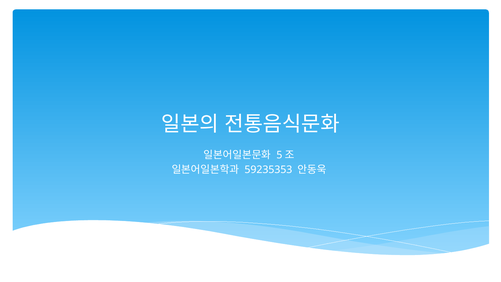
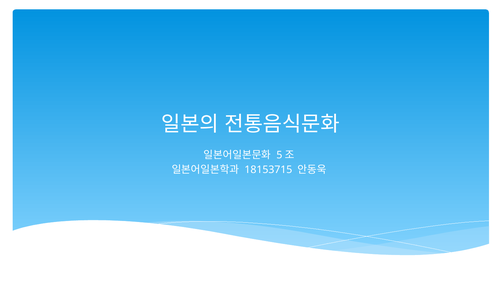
59235353: 59235353 -> 18153715
